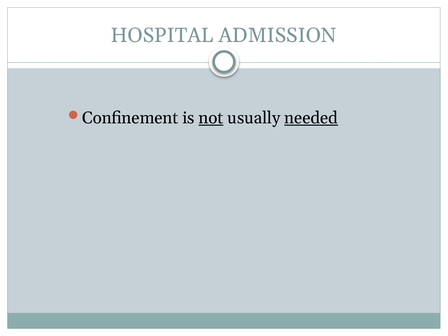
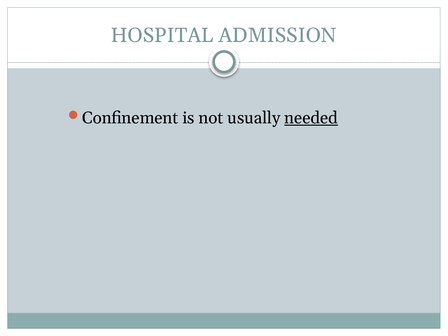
not underline: present -> none
